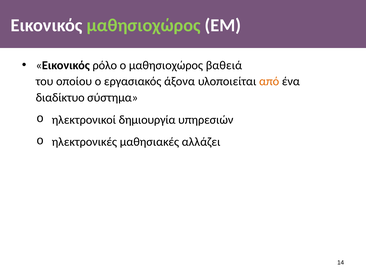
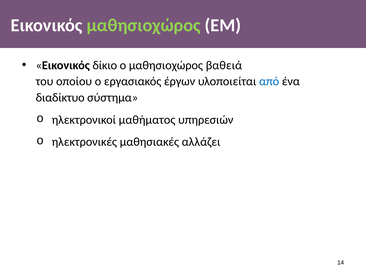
ρόλο: ρόλο -> δίκιο
άξονα: άξονα -> έργων
από colour: orange -> blue
δημιουργία: δημιουργία -> μαθήματος
